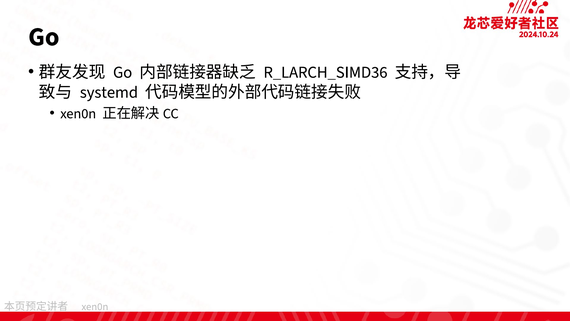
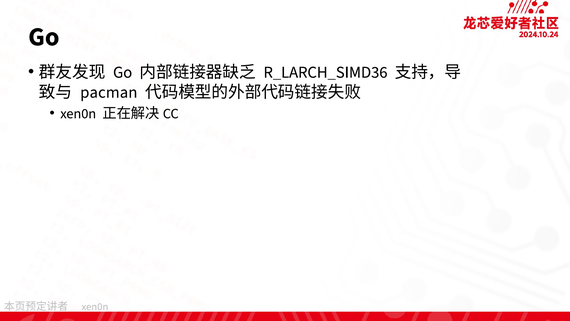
systemd: systemd -> pacman
